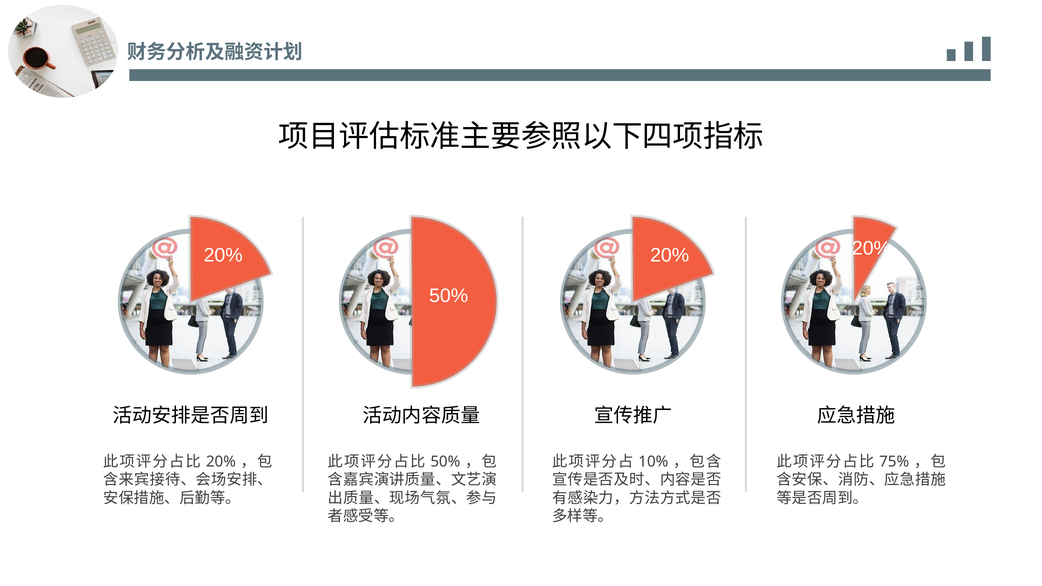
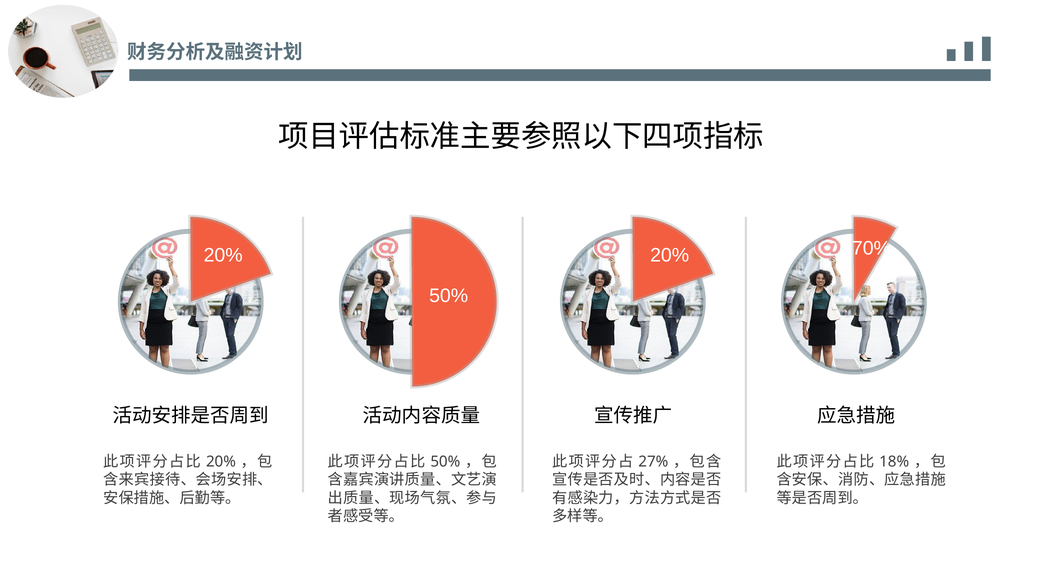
20% 20%: 20% -> 70%
10%: 10% -> 27%
75%: 75% -> 18%
